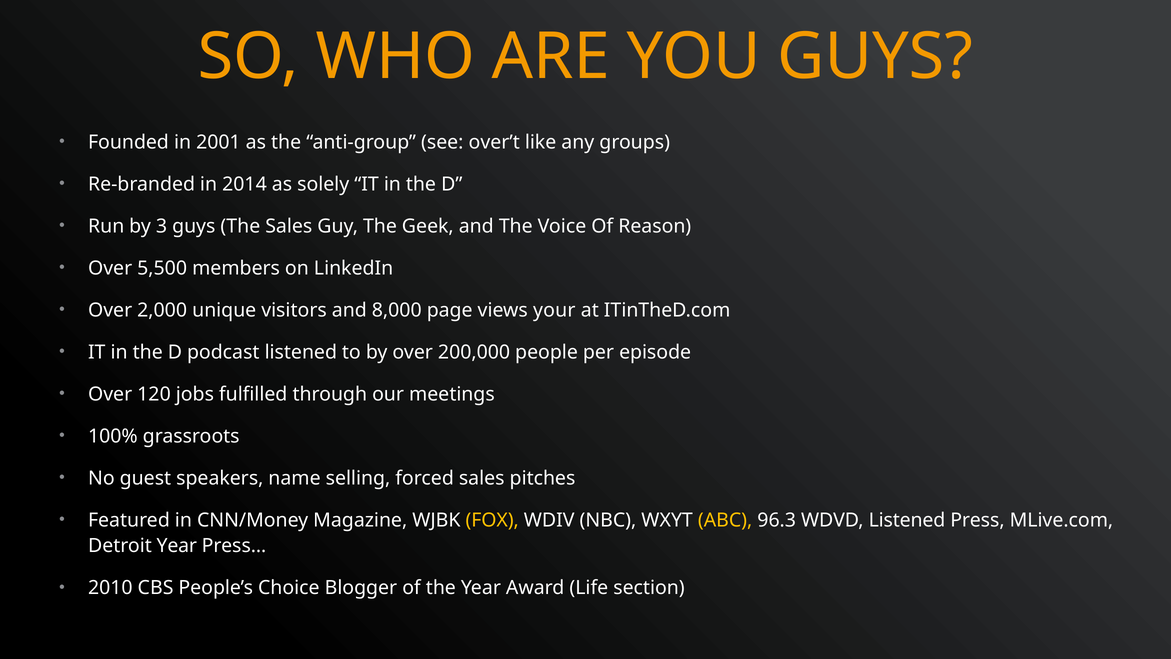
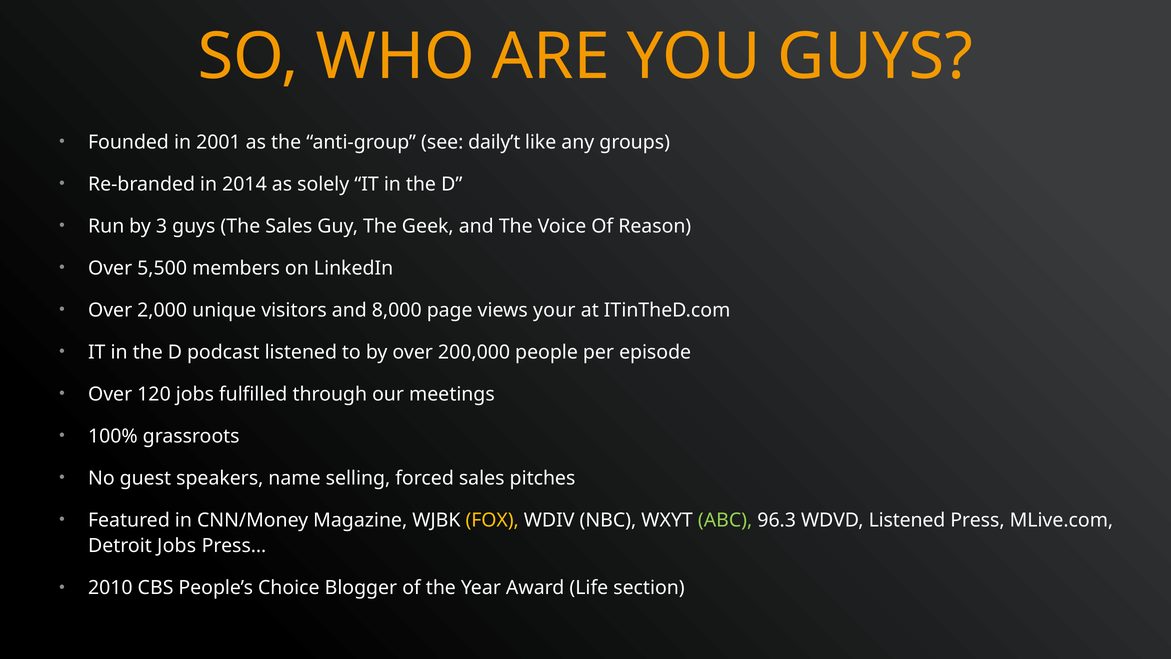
over’t: over’t -> daily’t
ABC colour: yellow -> light green
Detroit Year: Year -> Jobs
